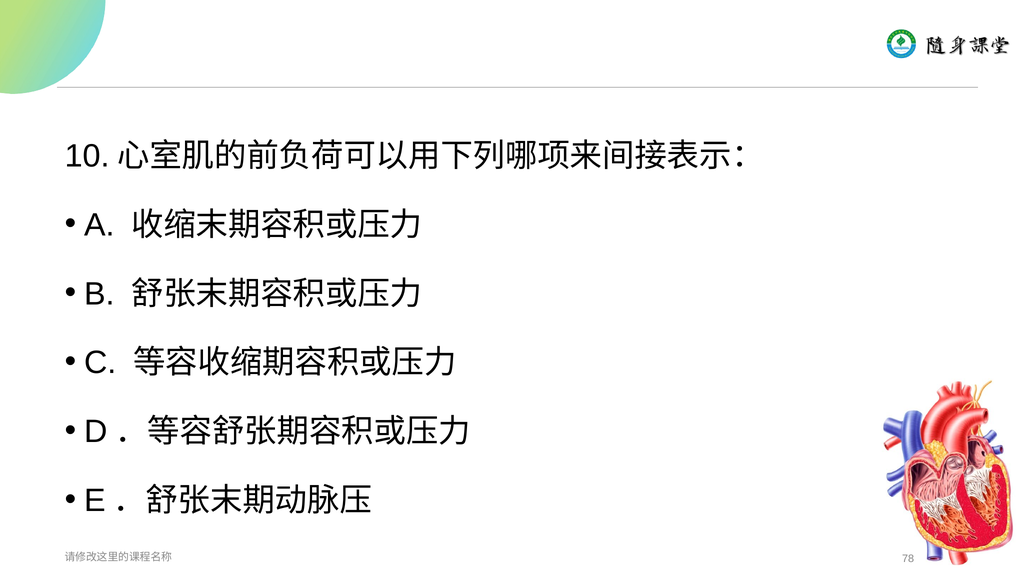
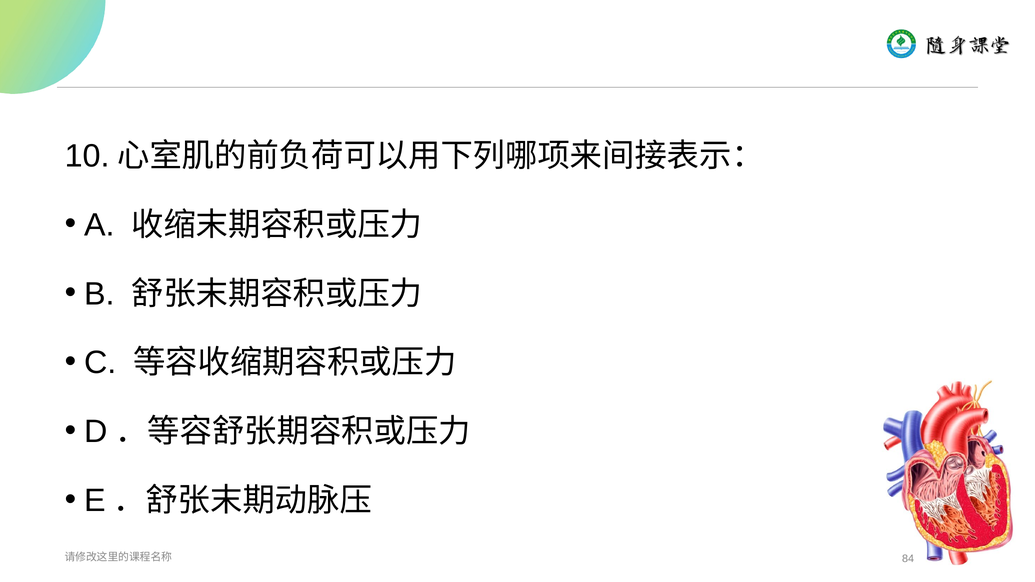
78: 78 -> 84
